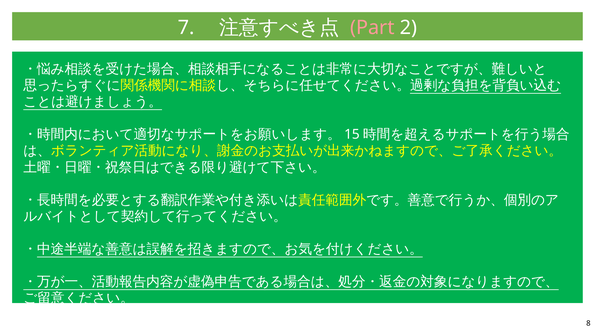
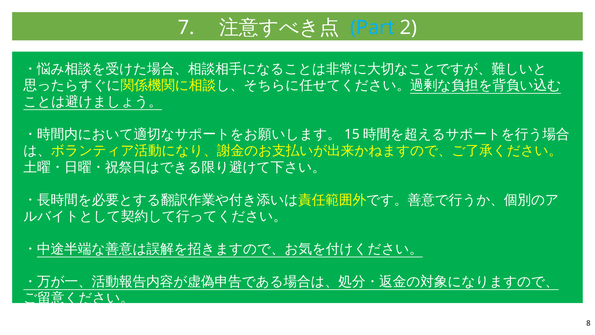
Part colour: pink -> light blue
